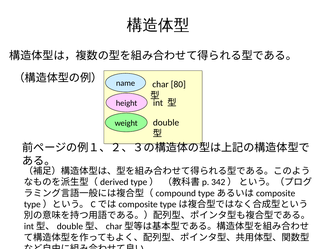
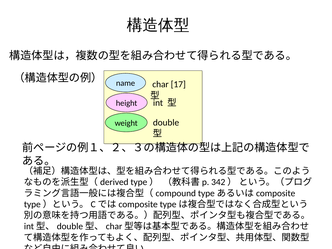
80: 80 -> 17
